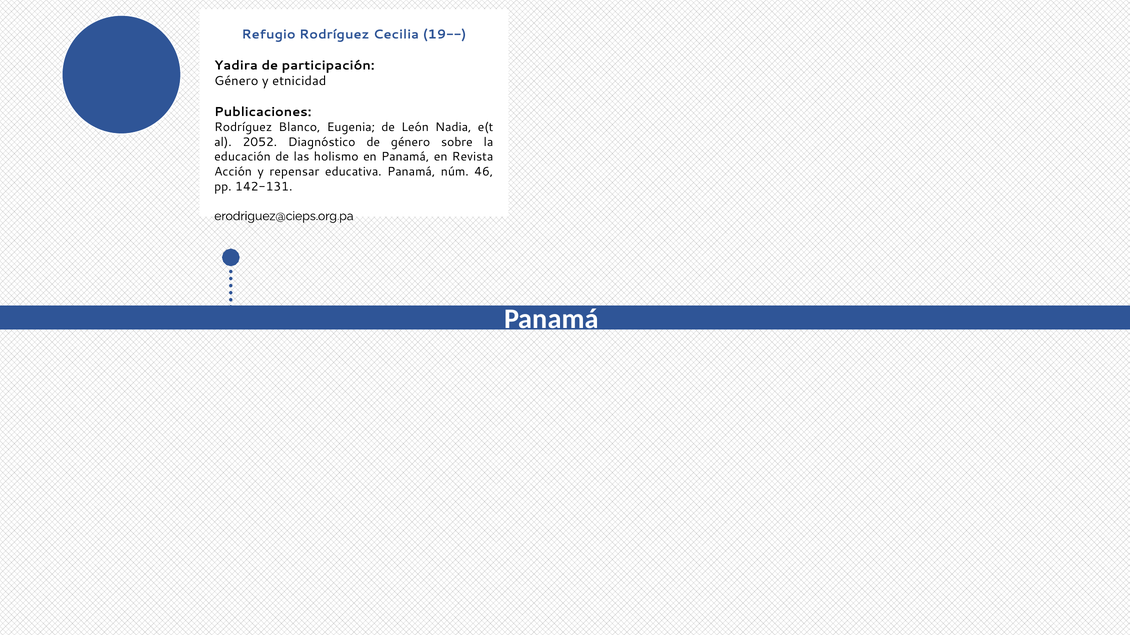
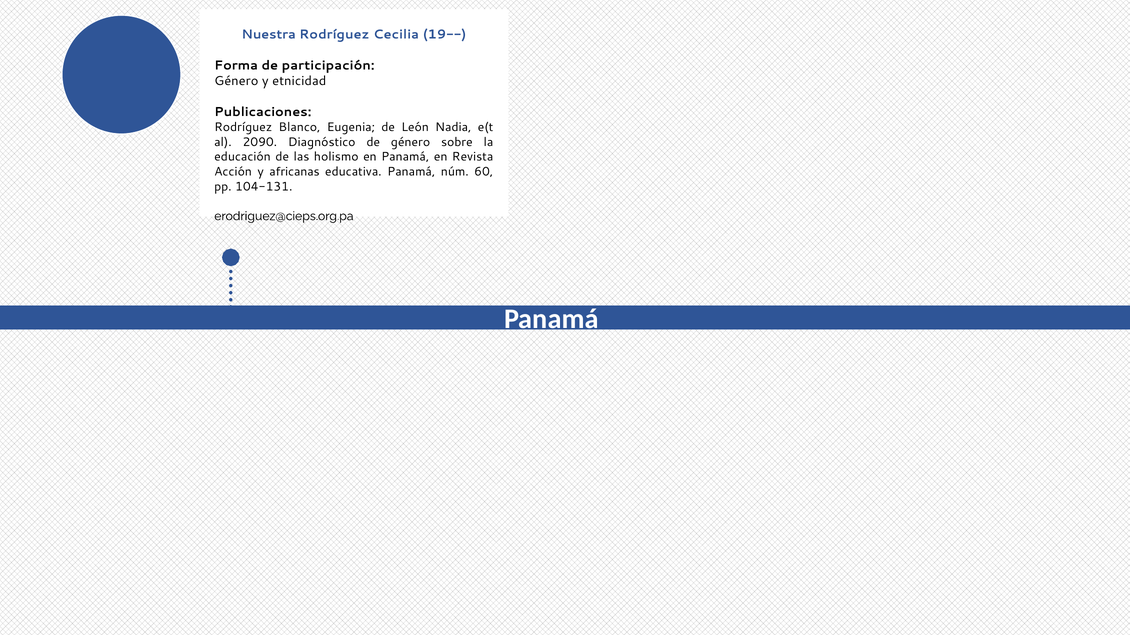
Refugio: Refugio -> Nuestra
Yadira: Yadira -> Forma
2052: 2052 -> 2090
repensar: repensar -> africanas
46: 46 -> 60
142-131: 142-131 -> 104-131
